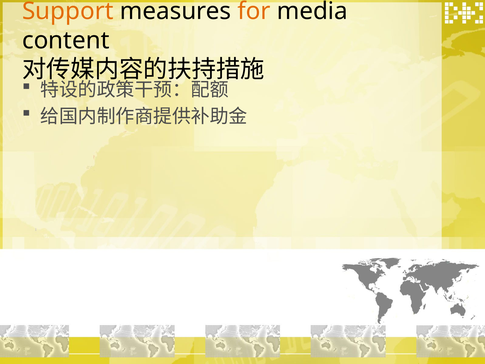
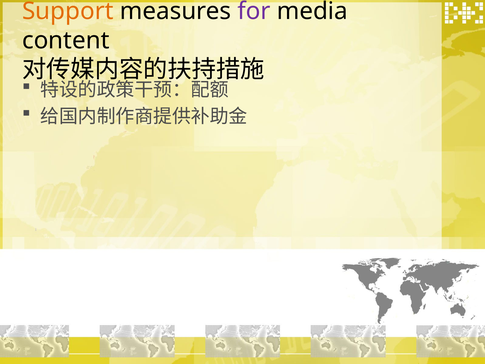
for colour: orange -> purple
